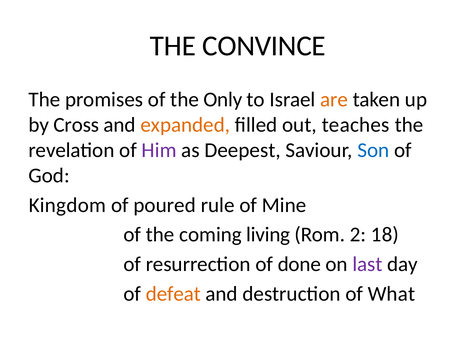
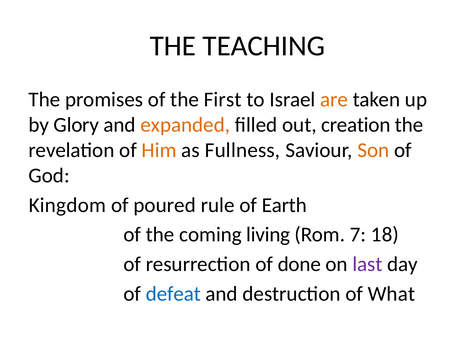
CONVINCE: CONVINCE -> TEACHING
Only: Only -> First
Cross: Cross -> Glory
teaches: teaches -> creation
Him colour: purple -> orange
Deepest: Deepest -> Fullness
Son colour: blue -> orange
Mine: Mine -> Earth
2: 2 -> 7
defeat colour: orange -> blue
